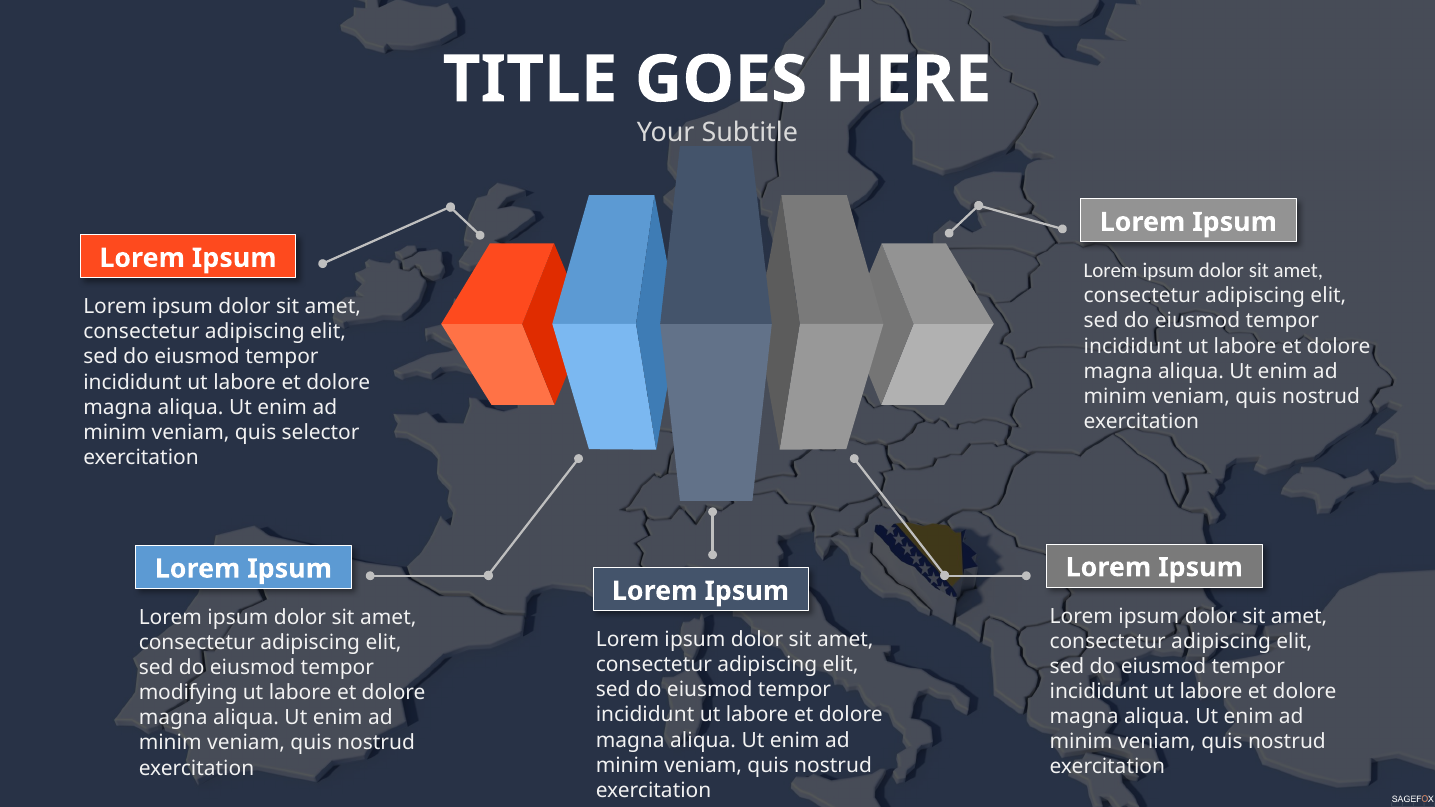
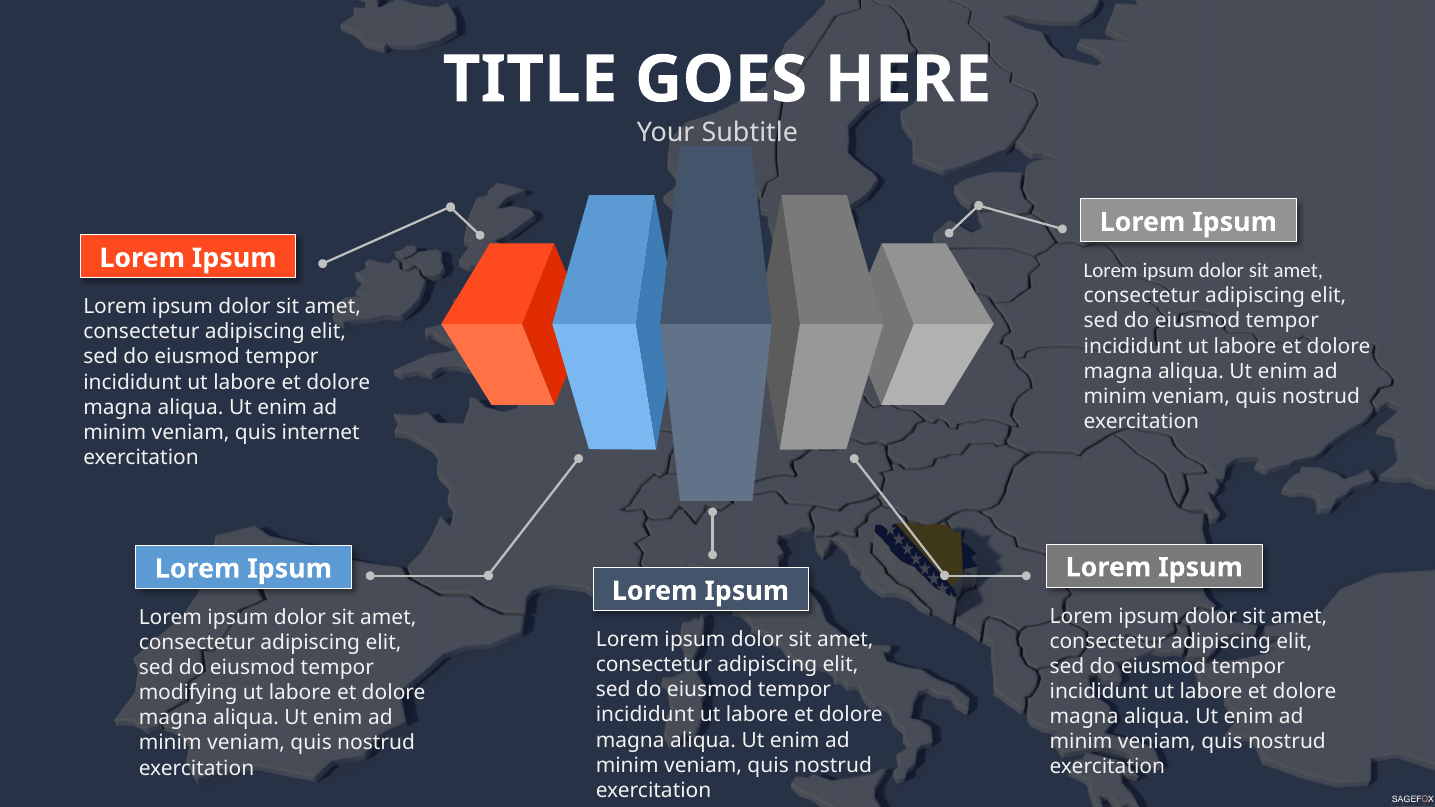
selector: selector -> internet
